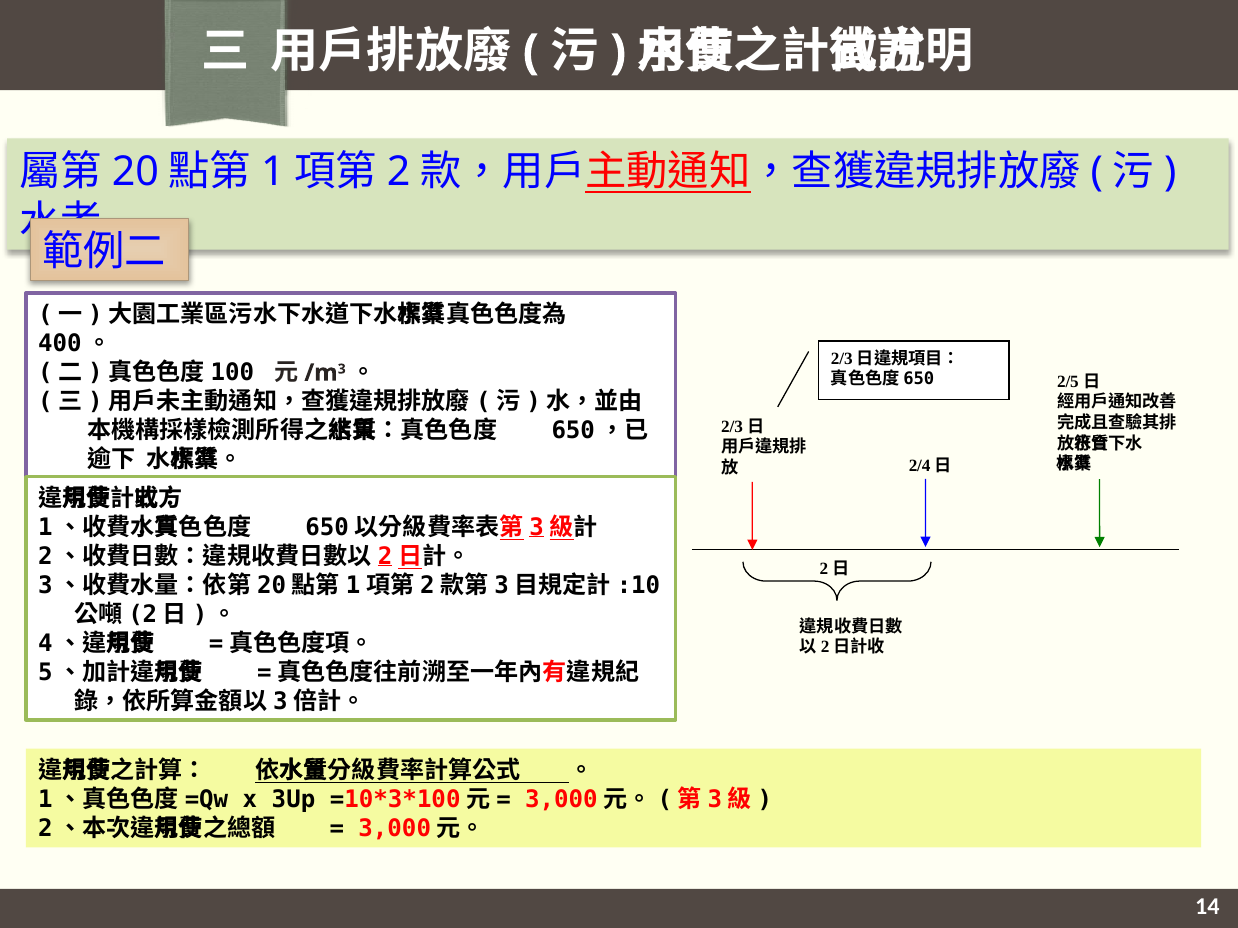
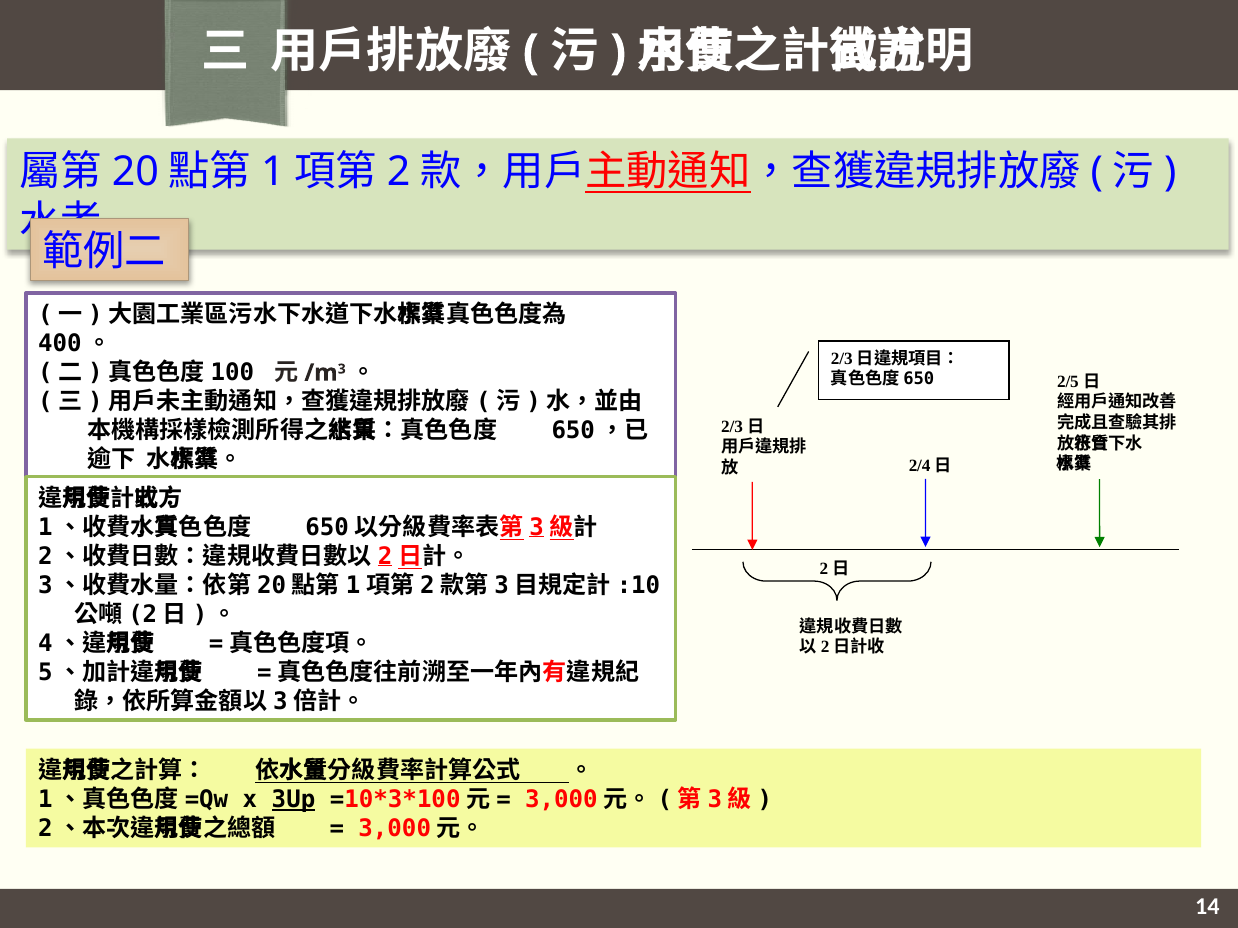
3Up underline: none -> present
